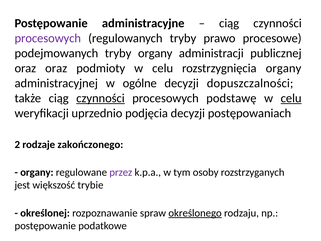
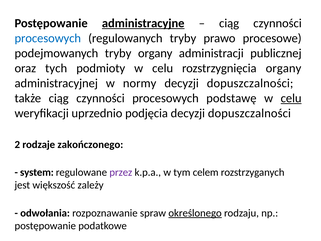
administracyjne underline: none -> present
procesowych at (48, 38) colour: purple -> blue
oraz oraz: oraz -> tych
ogólne: ogólne -> normy
czynności at (100, 98) underline: present -> none
postępowaniach at (249, 113): postępowaniach -> dopuszczalności
organy at (37, 172): organy -> system
osoby: osoby -> celem
trybie: trybie -> zależy
określonej: określonej -> odwołania
